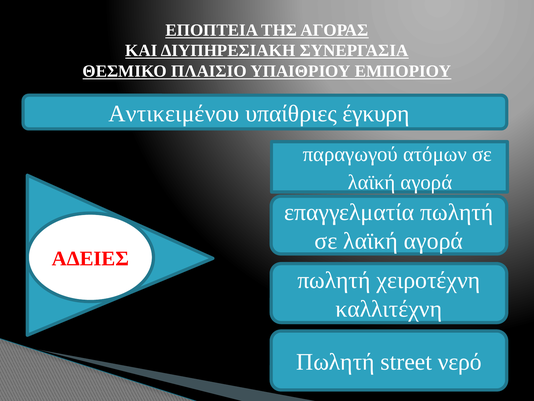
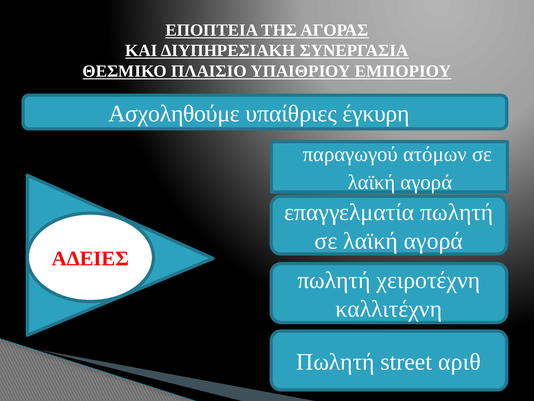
Αντικειμένου: Αντικειμένου -> Ασχοληθούμε
νερό: νερό -> αριθ
